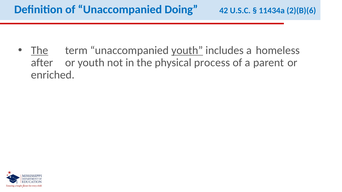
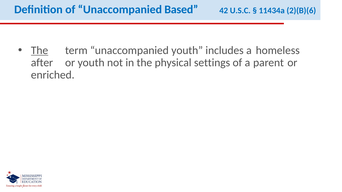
Doing: Doing -> Based
youth at (187, 50) underline: present -> none
process: process -> settings
